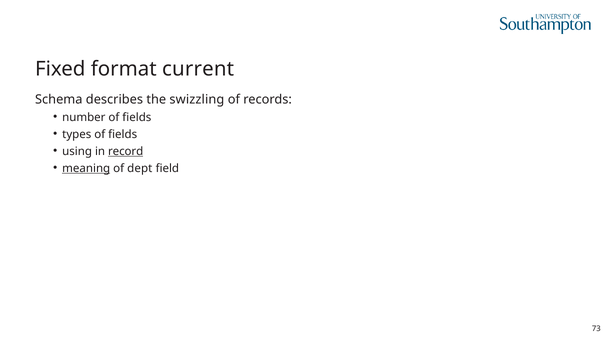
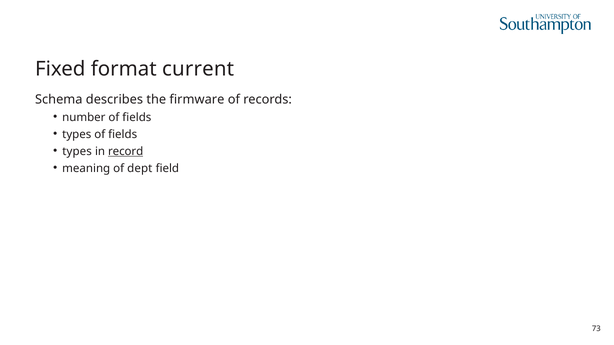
swizzling: swizzling -> firmware
using at (77, 151): using -> types
meaning underline: present -> none
